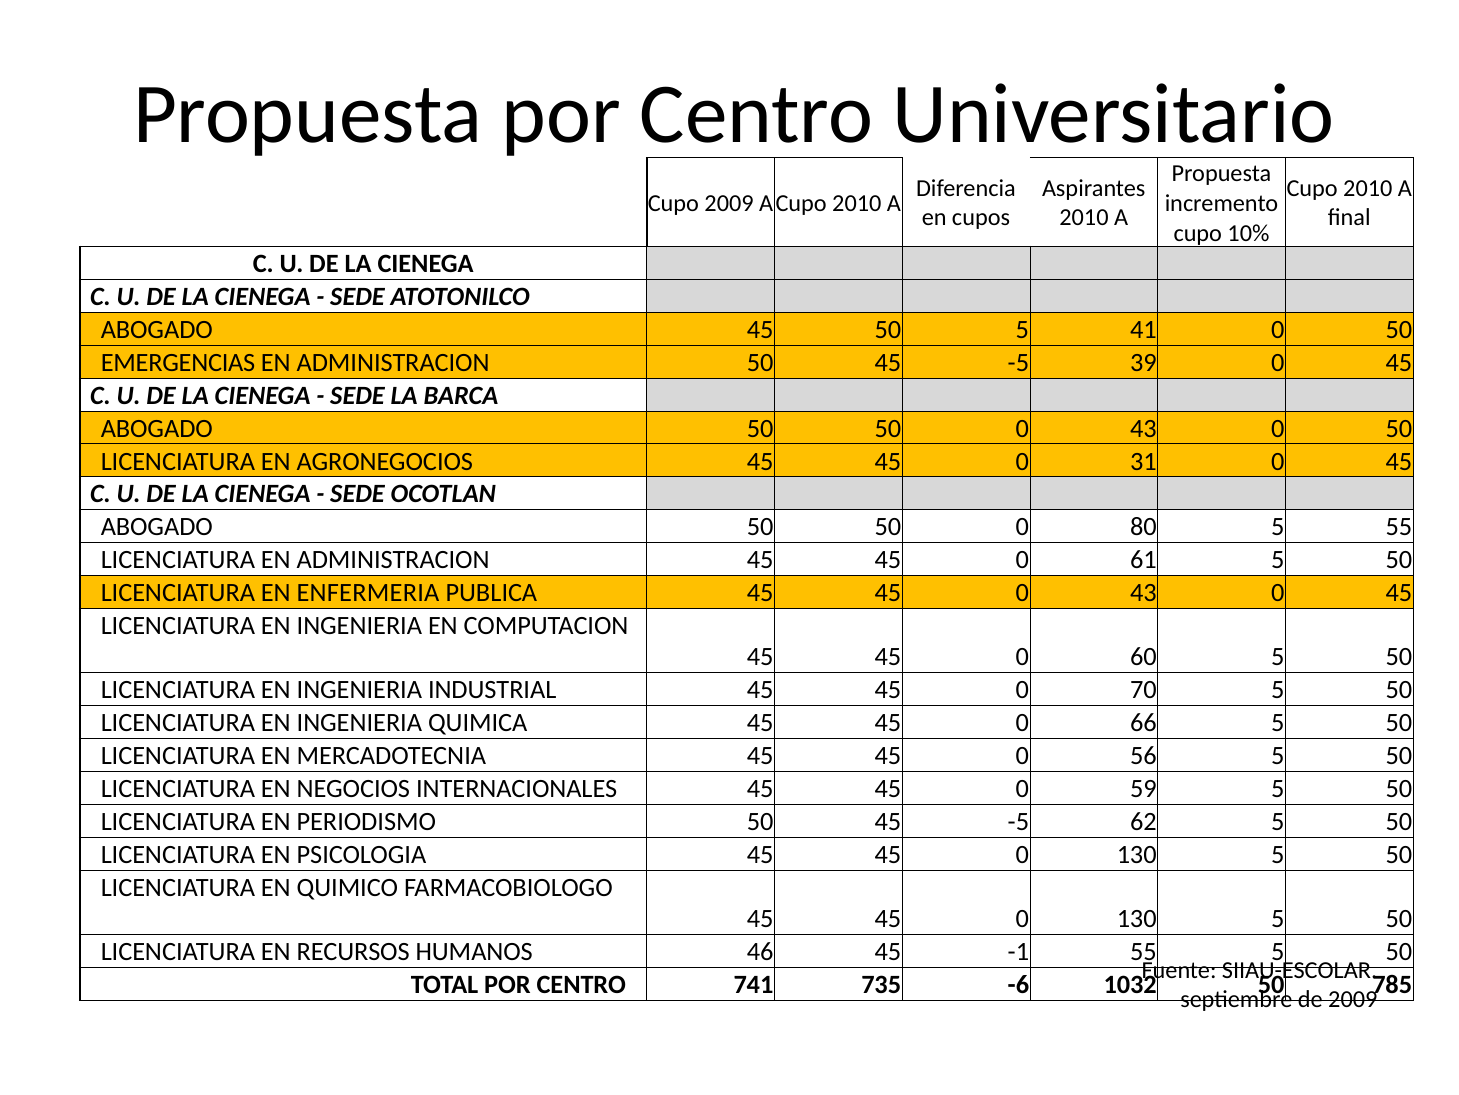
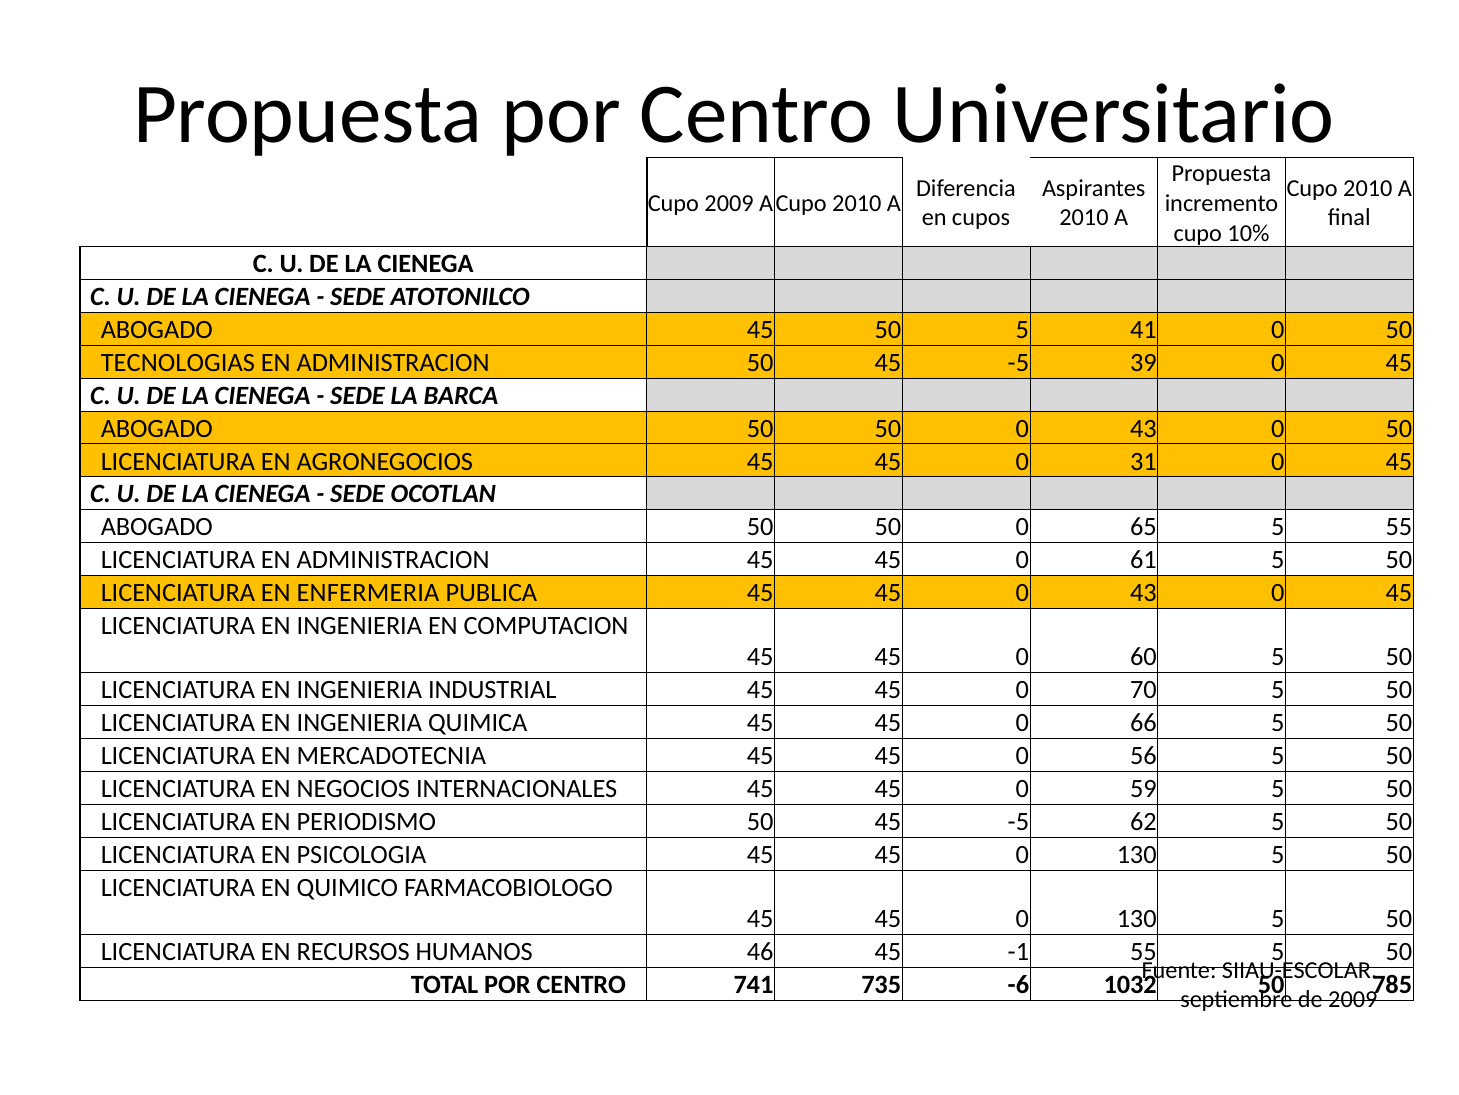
EMERGENCIAS: EMERGENCIAS -> TECNOLOGIAS
80: 80 -> 65
